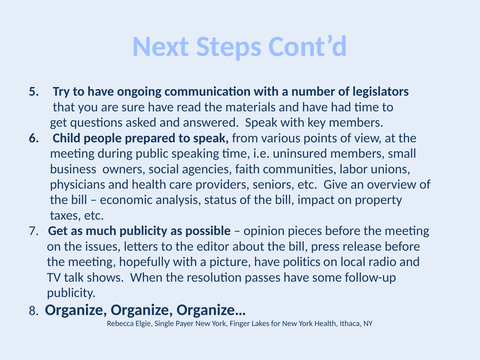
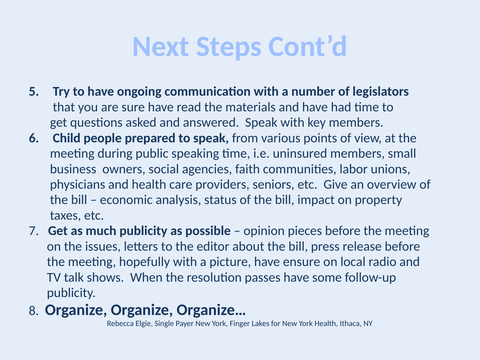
politics: politics -> ensure
